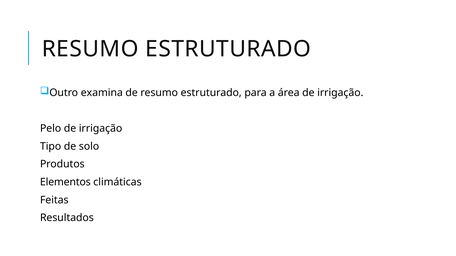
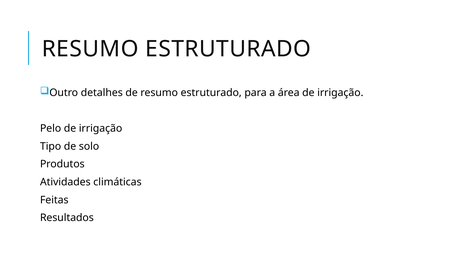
examina: examina -> detalhes
Elementos: Elementos -> Atividades
